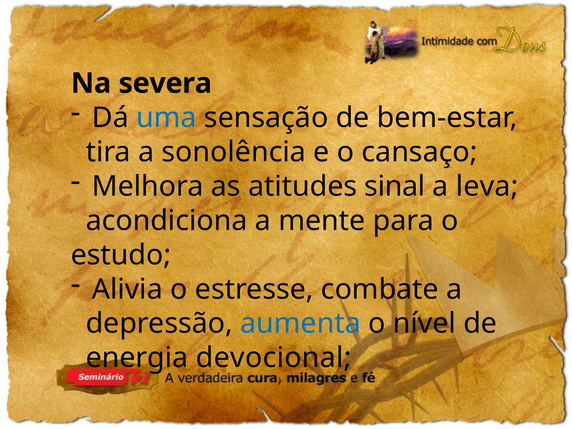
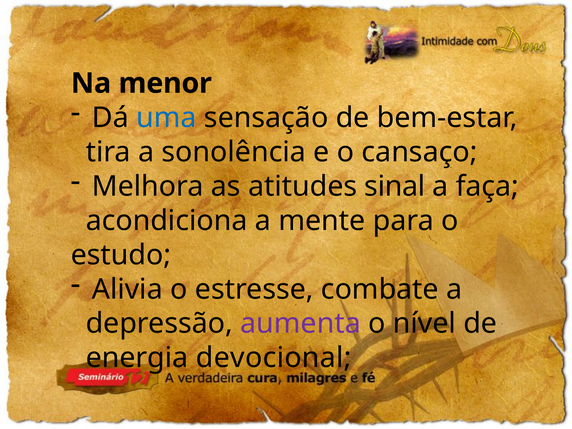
severa: severa -> menor
leva: leva -> faça
aumenta colour: blue -> purple
